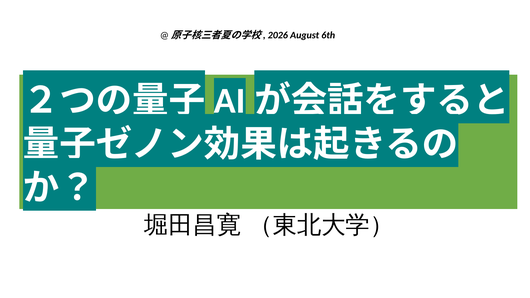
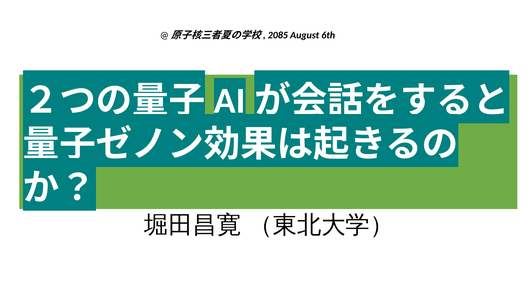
2026: 2026 -> 2085
